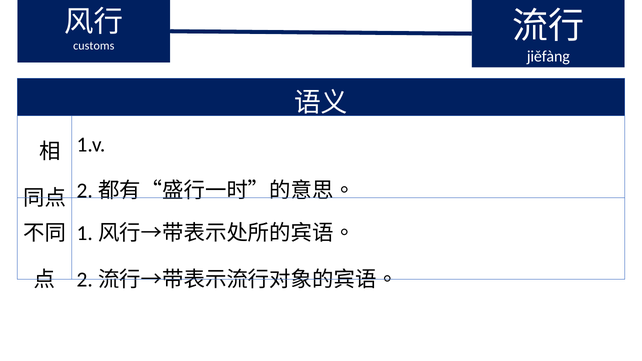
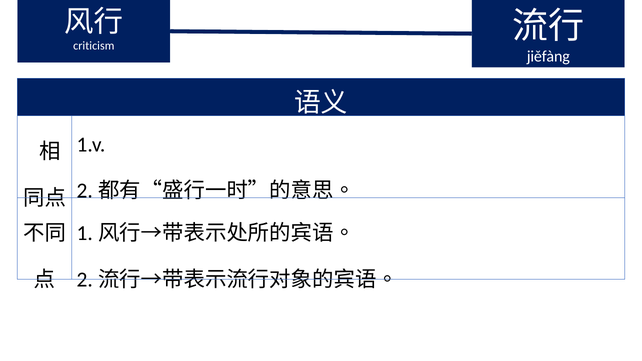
customs: customs -> criticism
